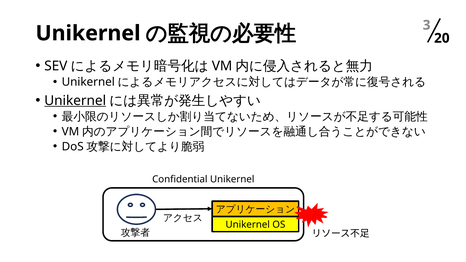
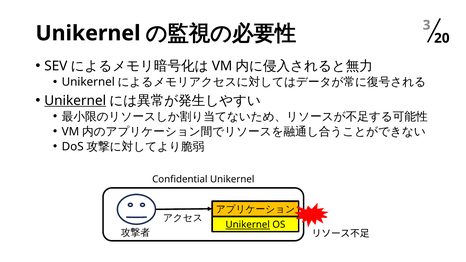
Unikernel at (248, 225) underline: none -> present
